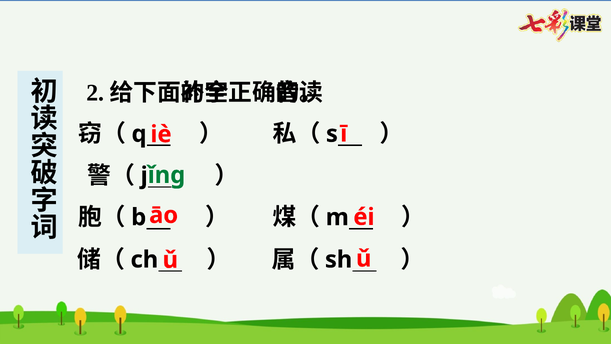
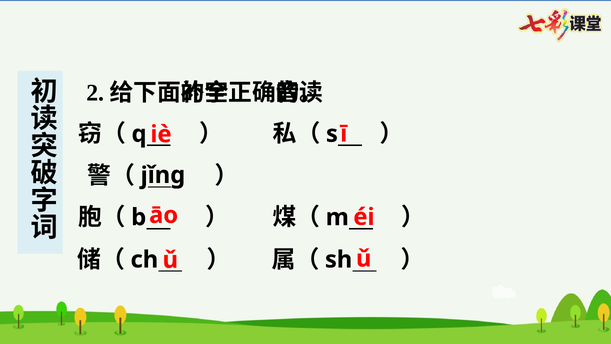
ǐng colour: green -> black
